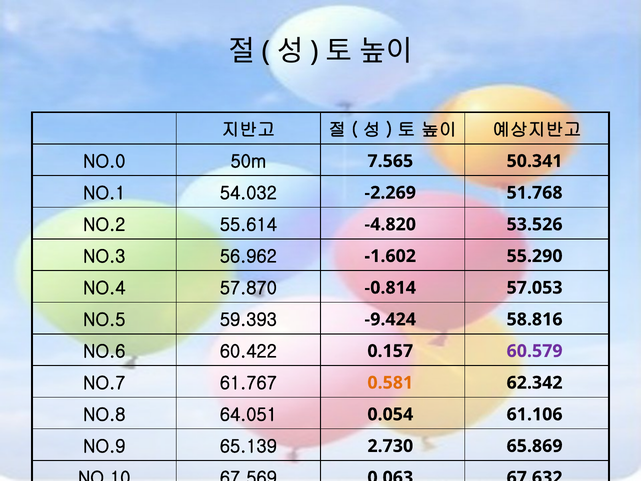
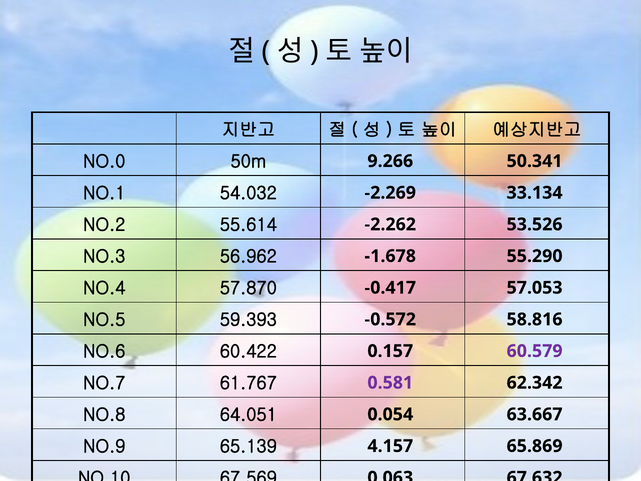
7.565: 7.565 -> 9.266
51.768: 51.768 -> 33.134
-4.820: -4.820 -> -2.262
-1.602: -1.602 -> -1.678
-0.814: -0.814 -> -0.417
-9.424: -9.424 -> -0.572
0.581 colour: orange -> purple
61.106: 61.106 -> 63.667
2.730: 2.730 -> 4.157
